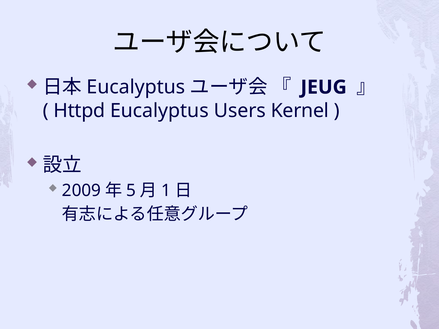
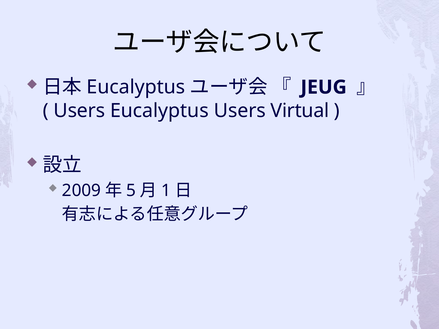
Httpd at (79, 111): Httpd -> Users
Kernel: Kernel -> Virtual
